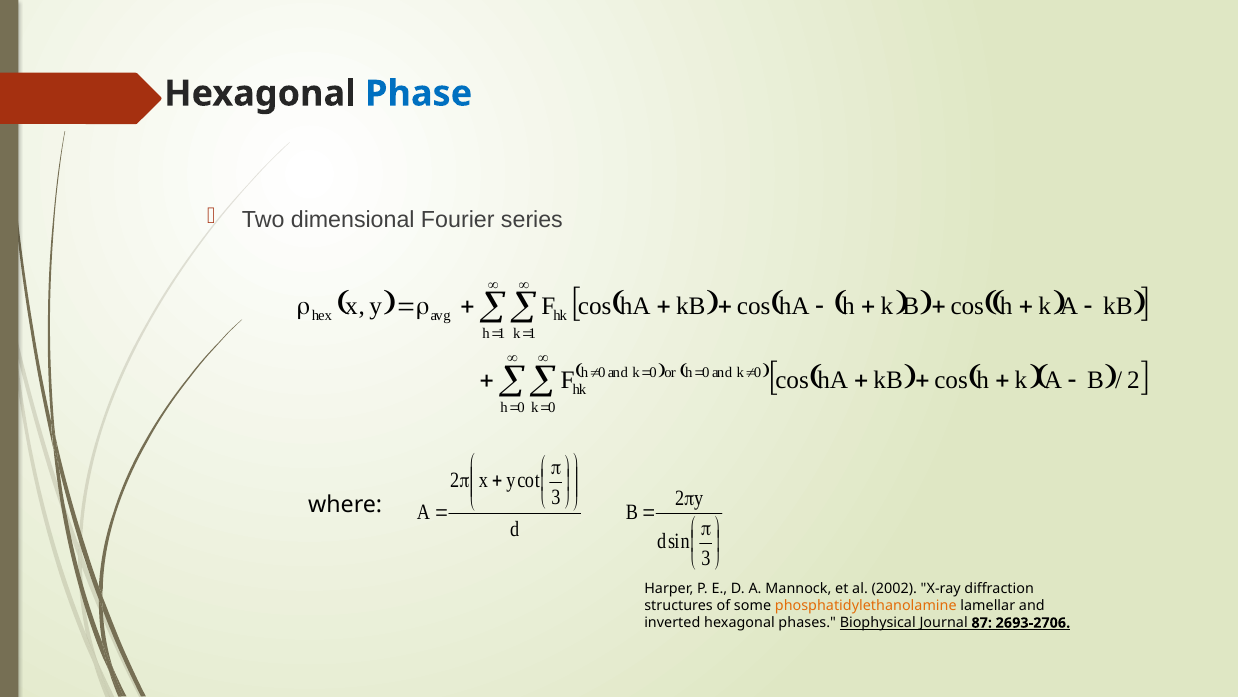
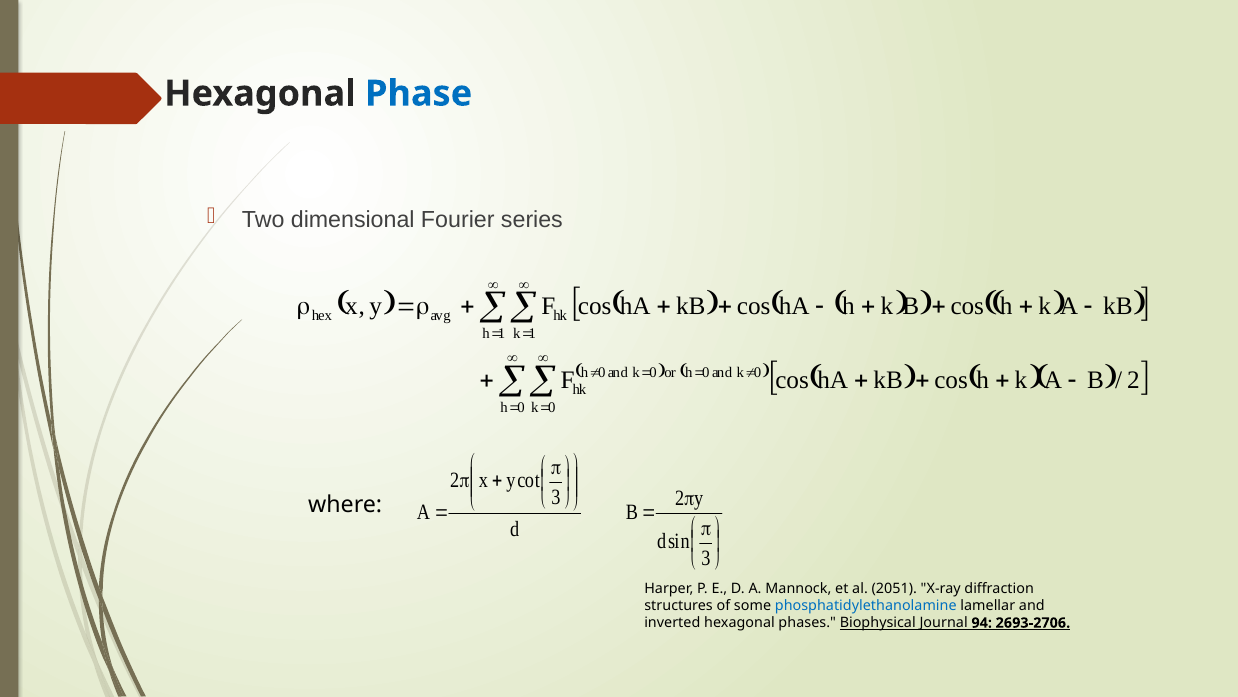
2002: 2002 -> 2051
phosphatidylethanolamine colour: orange -> blue
87: 87 -> 94
